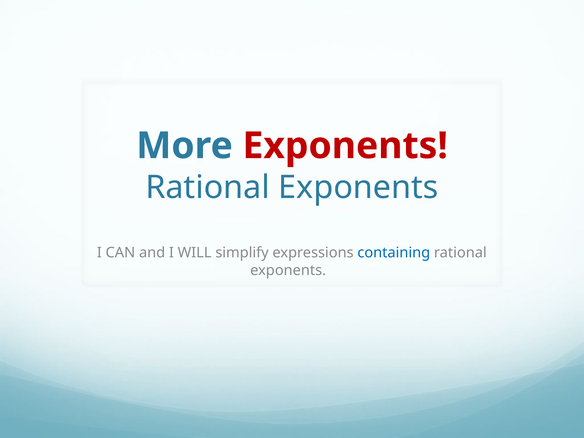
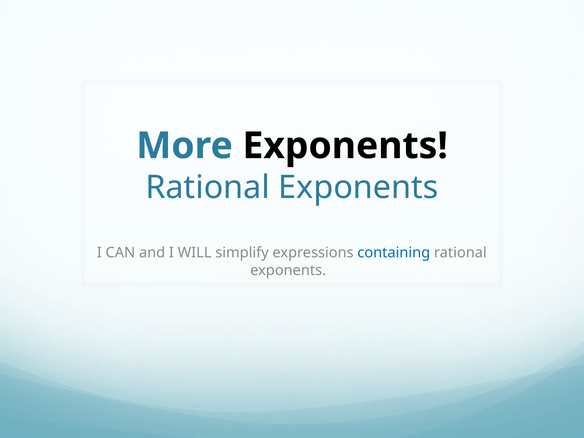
Exponents at (345, 146) colour: red -> black
